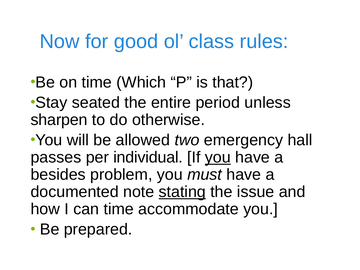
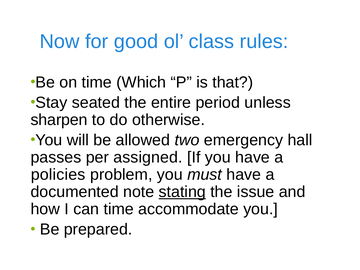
individual: individual -> assigned
you at (218, 157) underline: present -> none
besides: besides -> policies
